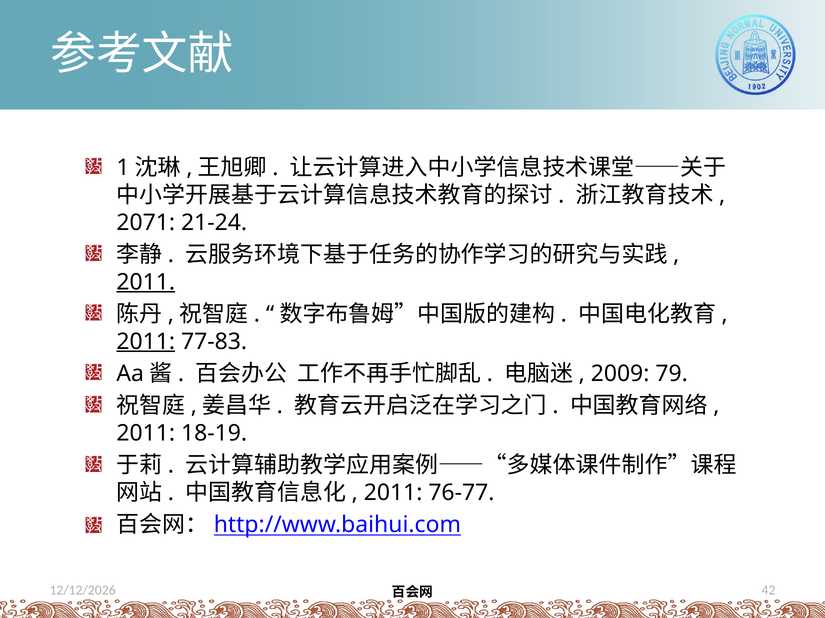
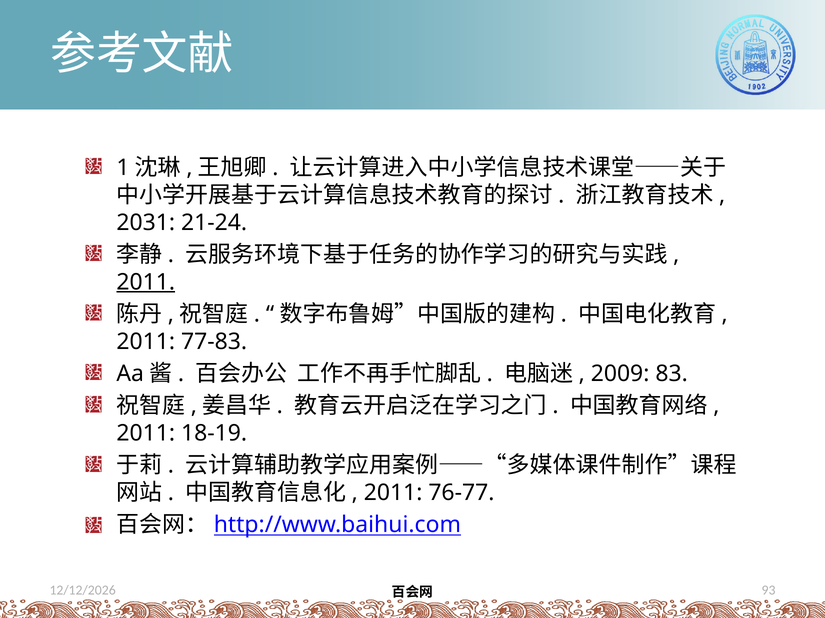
2071: 2071 -> 2031
2011 at (146, 342) underline: present -> none
79: 79 -> 83
42: 42 -> 93
